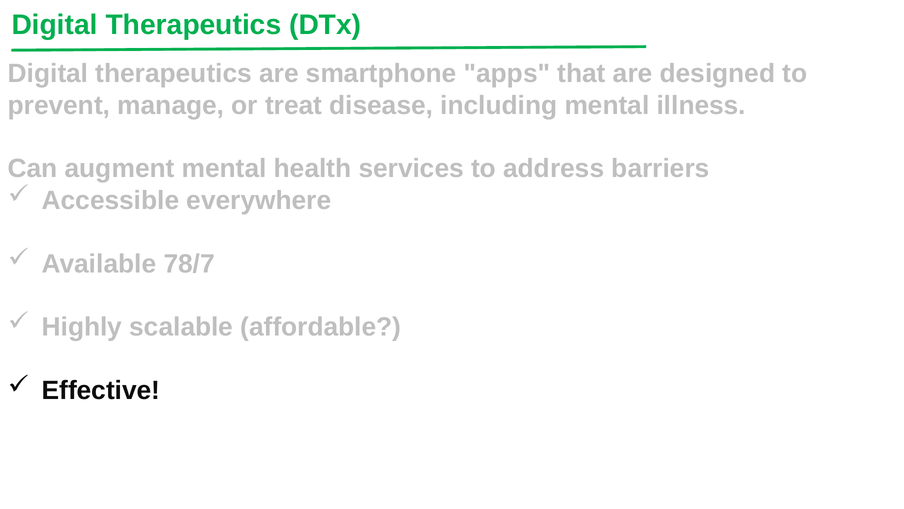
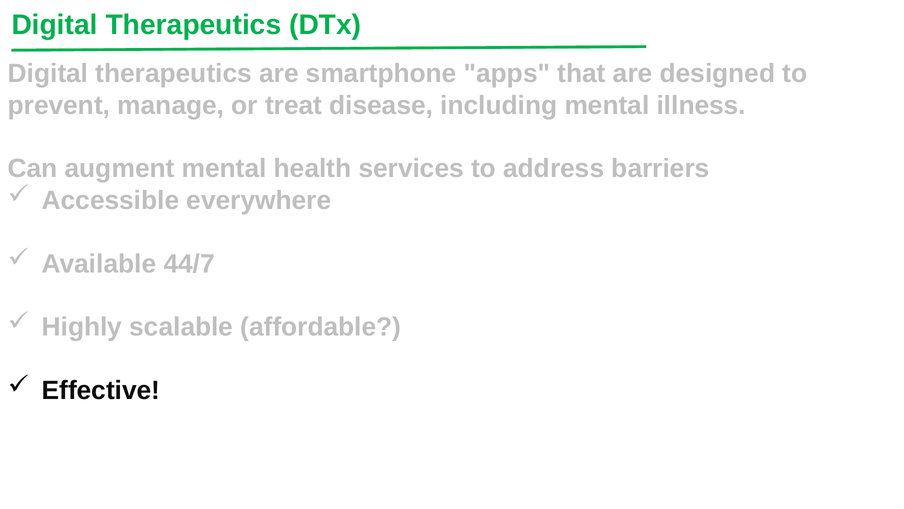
78/7: 78/7 -> 44/7
